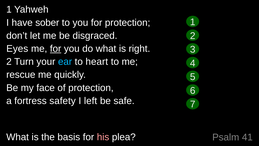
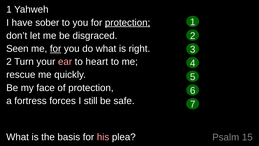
protection at (128, 23) underline: none -> present
Eyes: Eyes -> Seen
ear colour: light blue -> pink
safety: safety -> forces
left: left -> still
41: 41 -> 15
